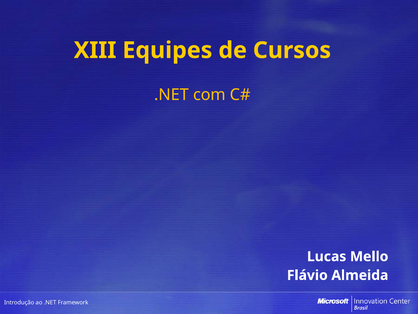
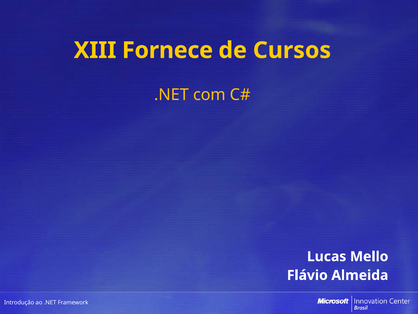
Equipes: Equipes -> Fornece
